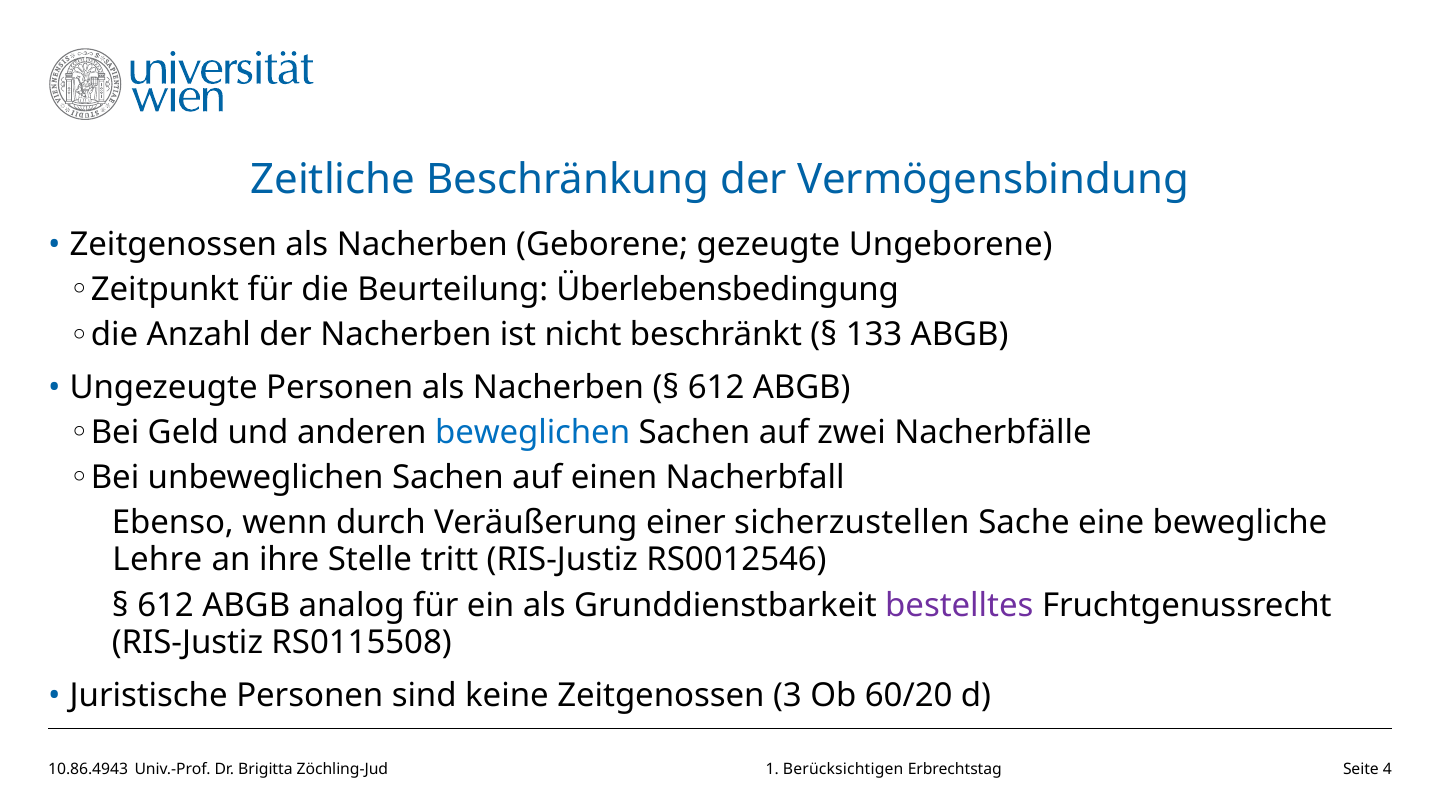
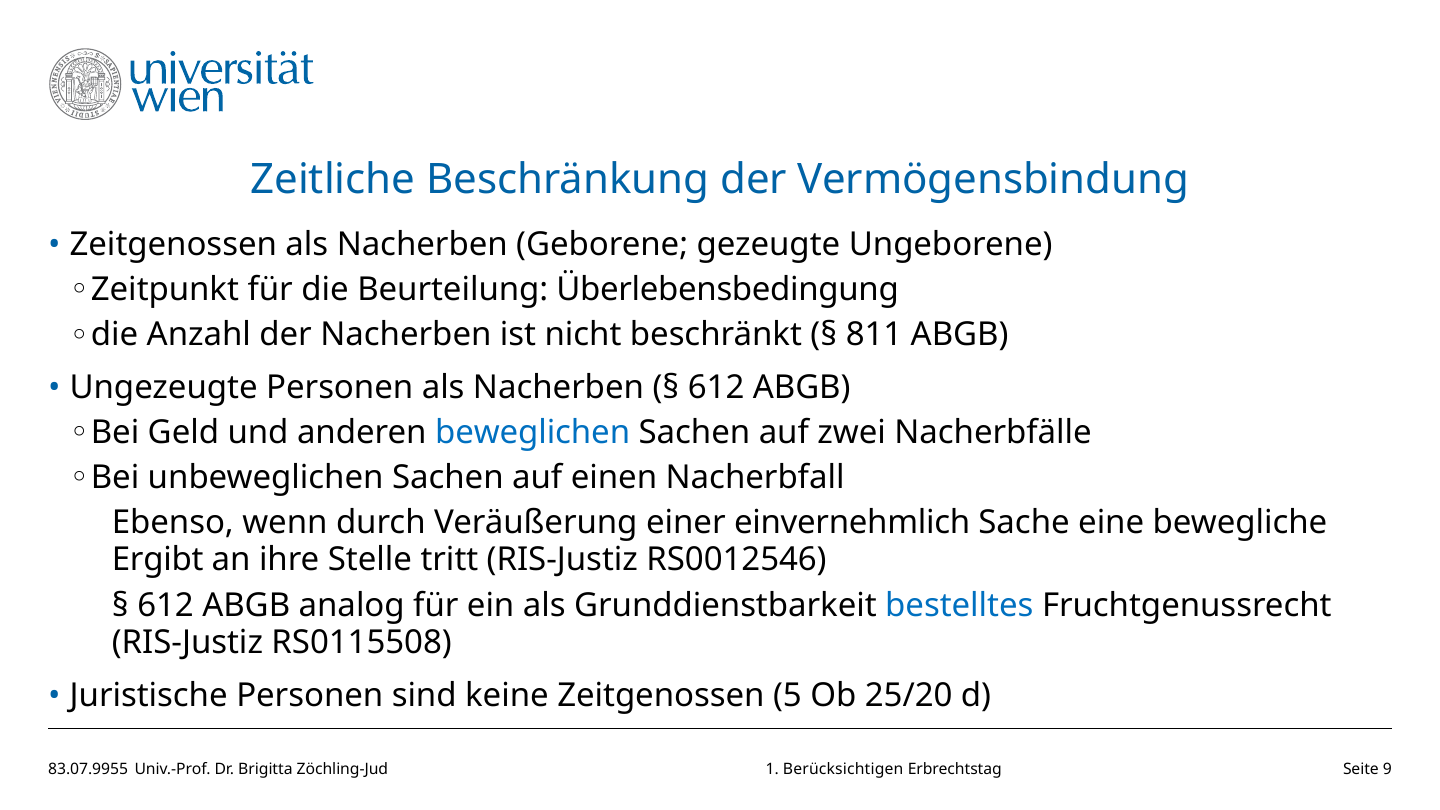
133: 133 -> 811
sicherzustellen: sicherzustellen -> einvernehmlich
Lehre: Lehre -> Ergibt
bestelltes colour: purple -> blue
3: 3 -> 5
60/20: 60/20 -> 25/20
10.86.4943: 10.86.4943 -> 83.07.9955
4: 4 -> 9
